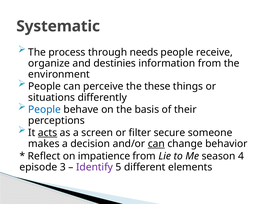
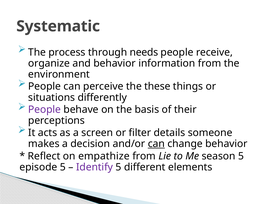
and destinies: destinies -> behavior
People at (45, 110) colour: blue -> purple
acts underline: present -> none
secure: secure -> details
impatience: impatience -> empathize
season 4: 4 -> 5
episode 3: 3 -> 5
